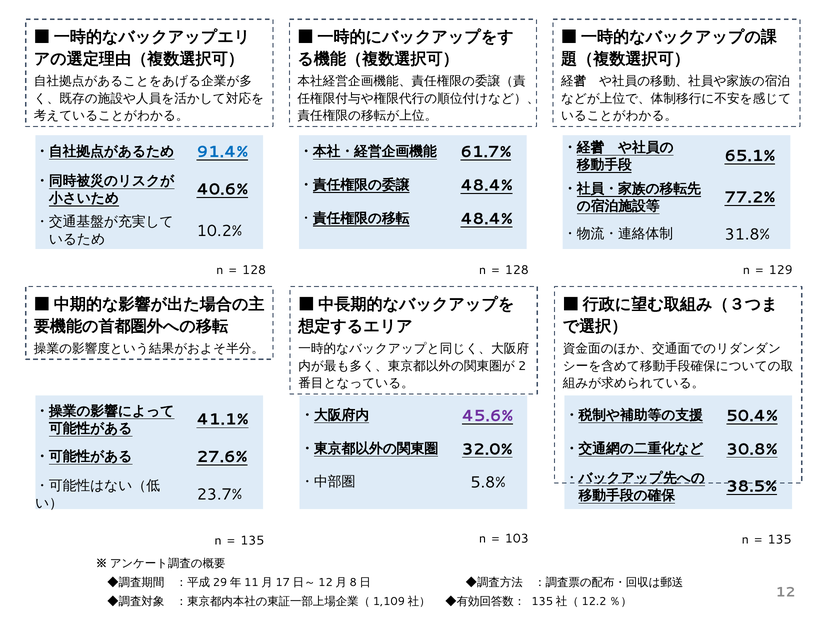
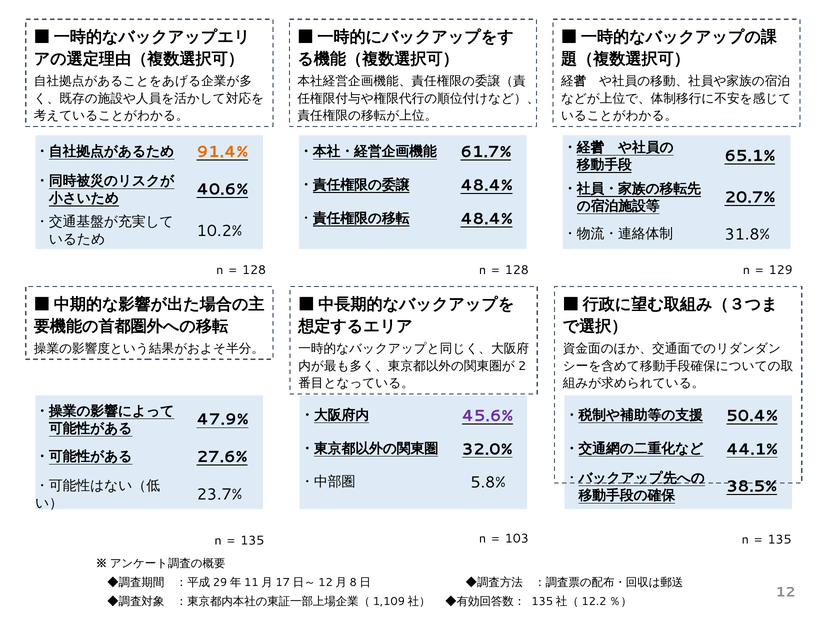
91.4% colour: blue -> orange
77.2%: 77.2% -> 20.7%
41.1%: 41.1% -> 47.9%
30.8%: 30.8% -> 44.1%
